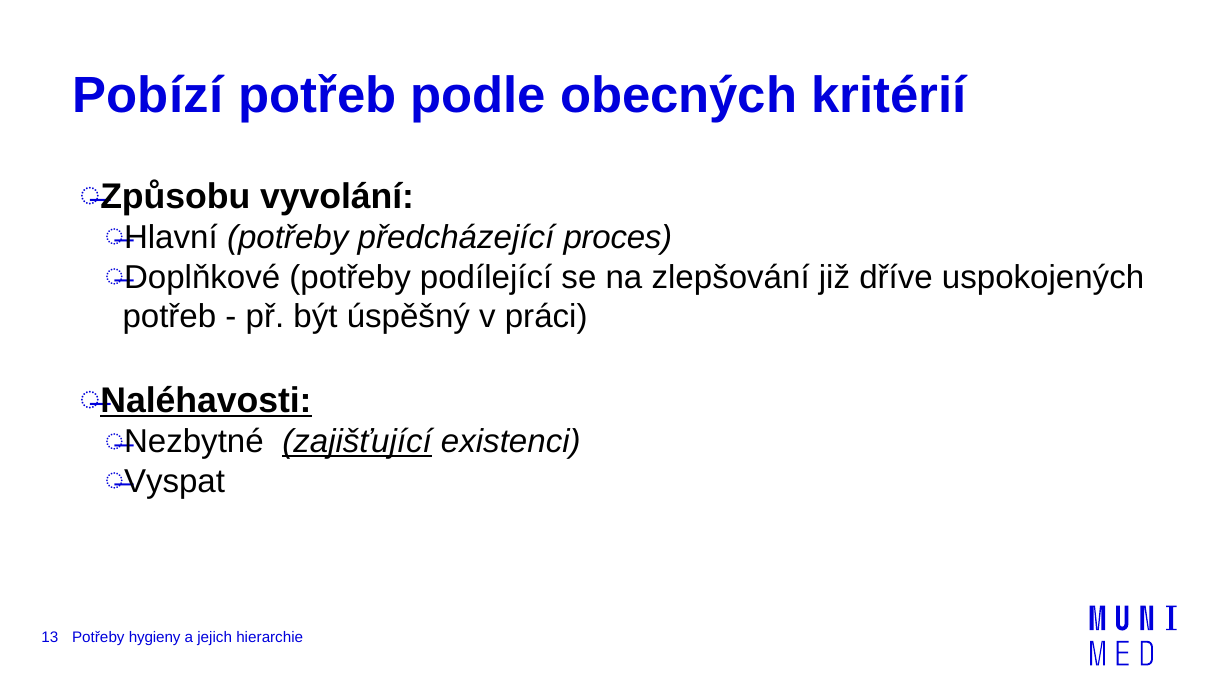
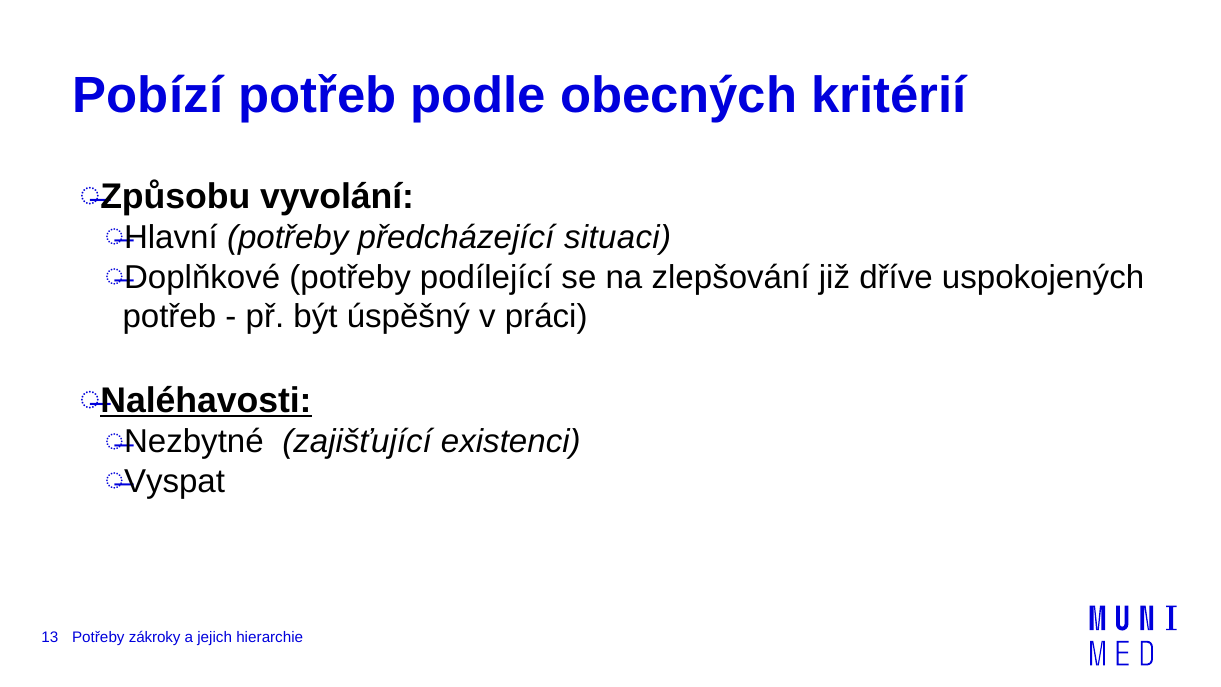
proces: proces -> situaci
zajišťující underline: present -> none
hygieny: hygieny -> zákroky
